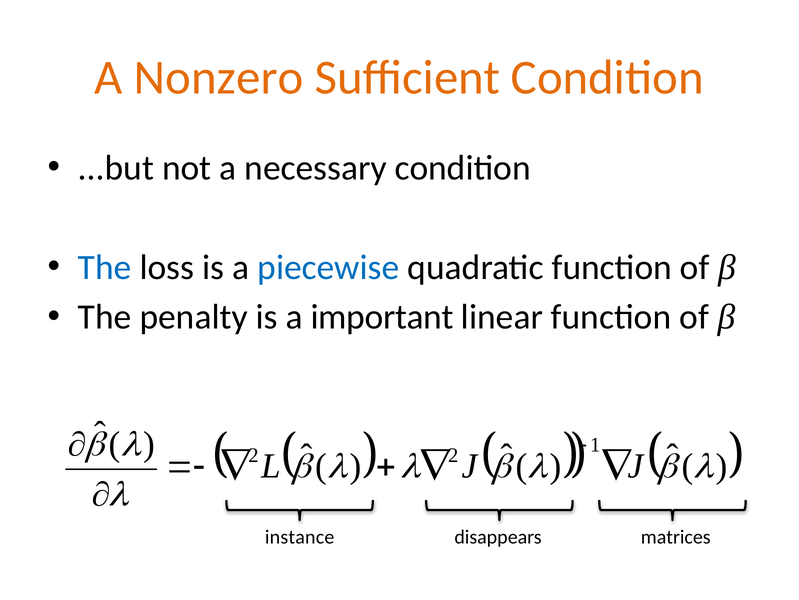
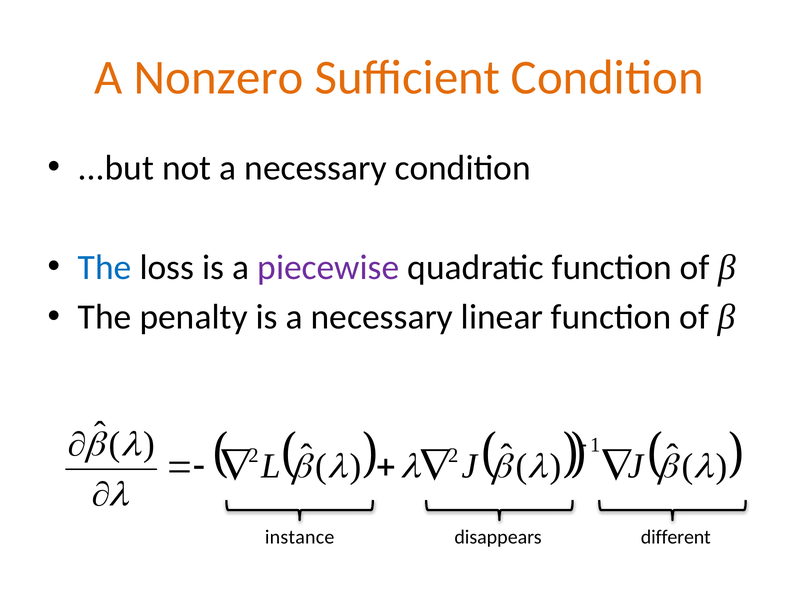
piecewise colour: blue -> purple
is a important: important -> necessary
matrices: matrices -> different
